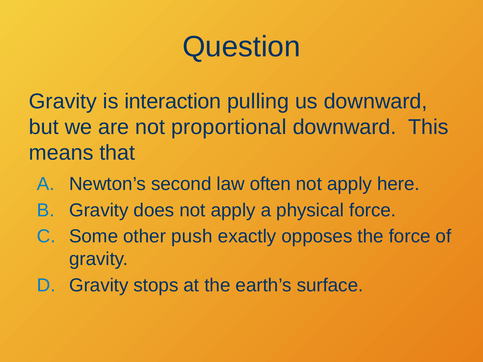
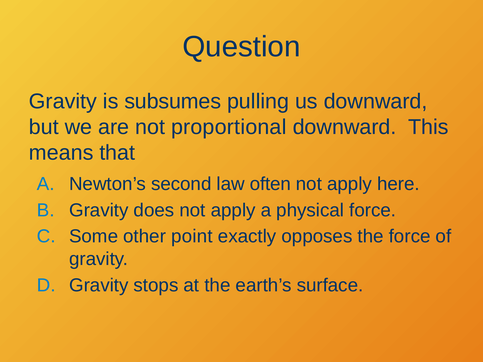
interaction: interaction -> subsumes
push: push -> point
